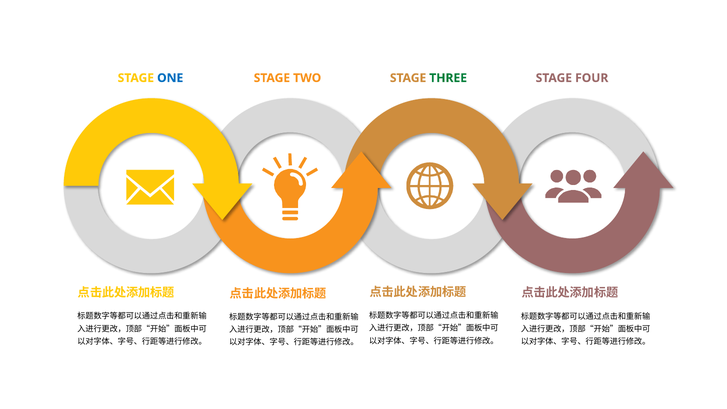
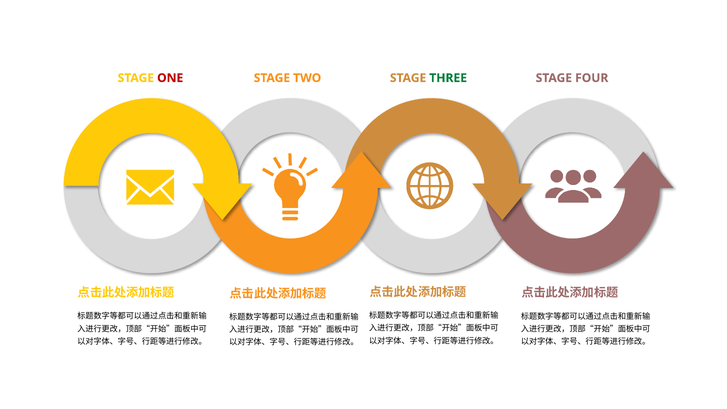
ONE colour: blue -> red
